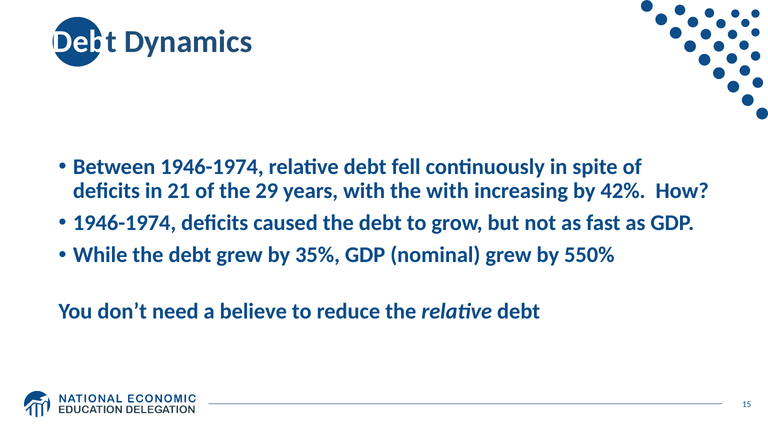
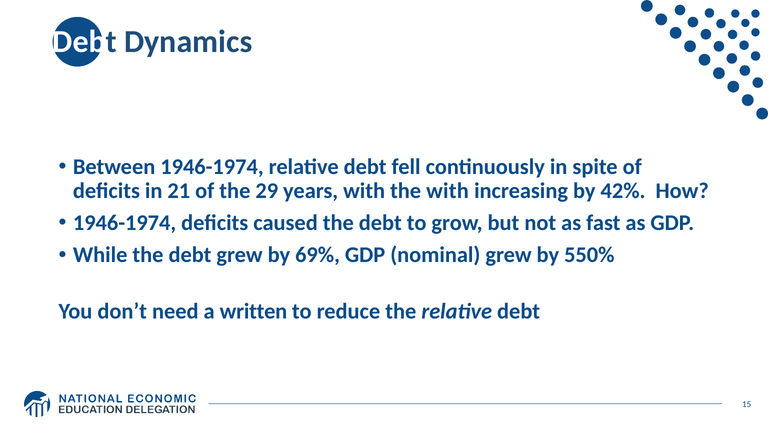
35%: 35% -> 69%
believe: believe -> written
